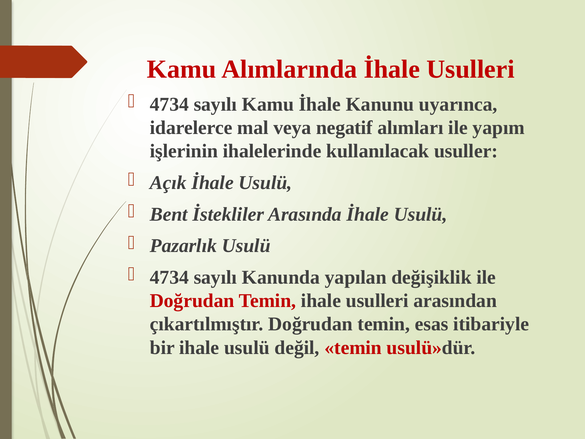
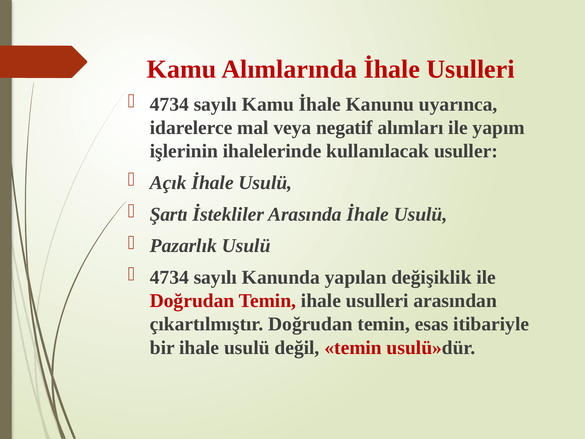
Bent: Bent -> Şartı
